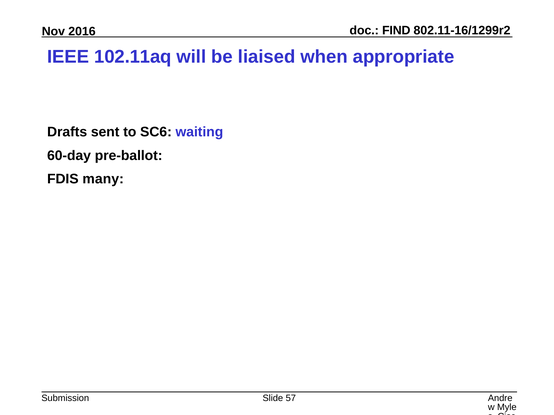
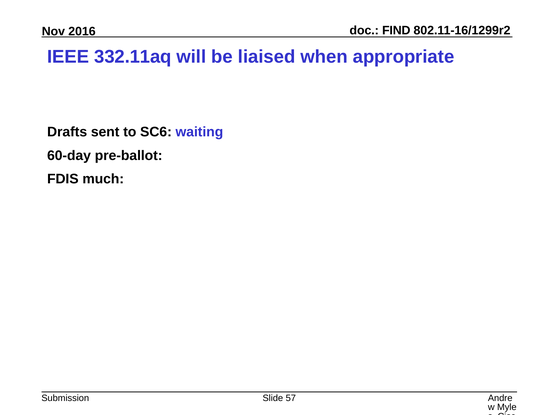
102.11aq: 102.11aq -> 332.11aq
many: many -> much
